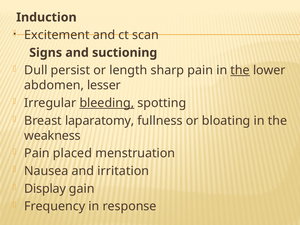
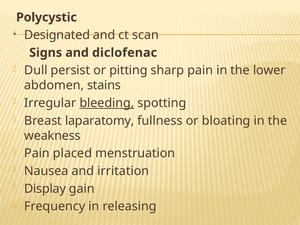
Induction: Induction -> Polycystic
Excitement: Excitement -> Designated
suctioning: suctioning -> diclofenac
length: length -> pitting
the at (240, 70) underline: present -> none
lesser: lesser -> stains
response: response -> releasing
